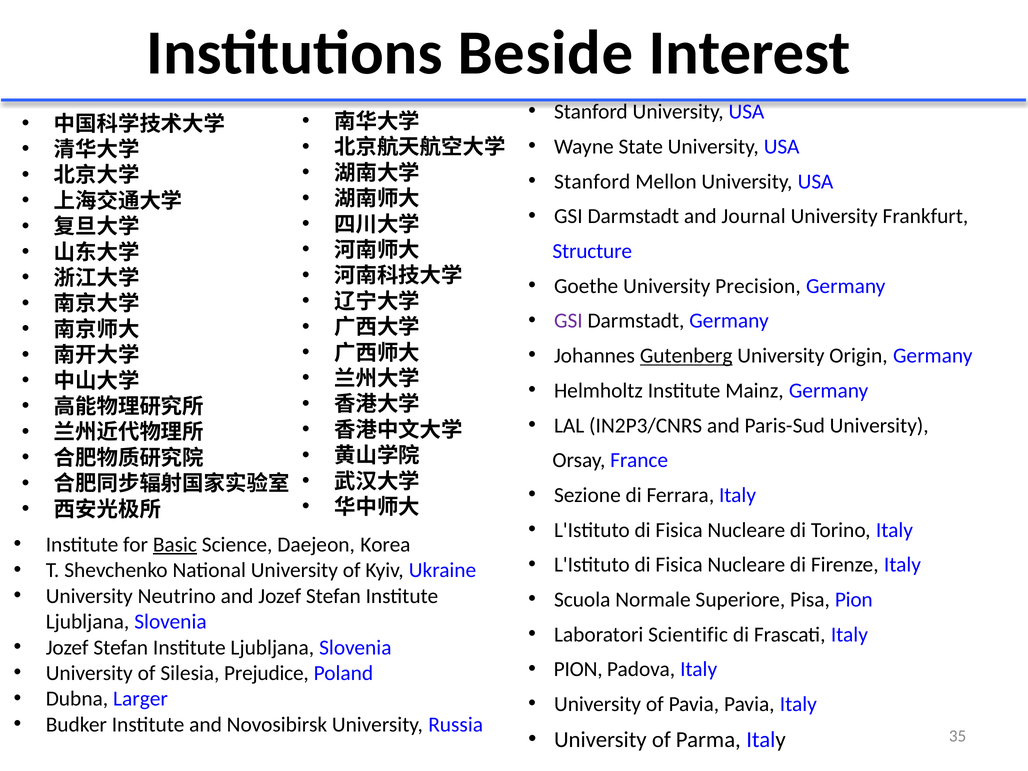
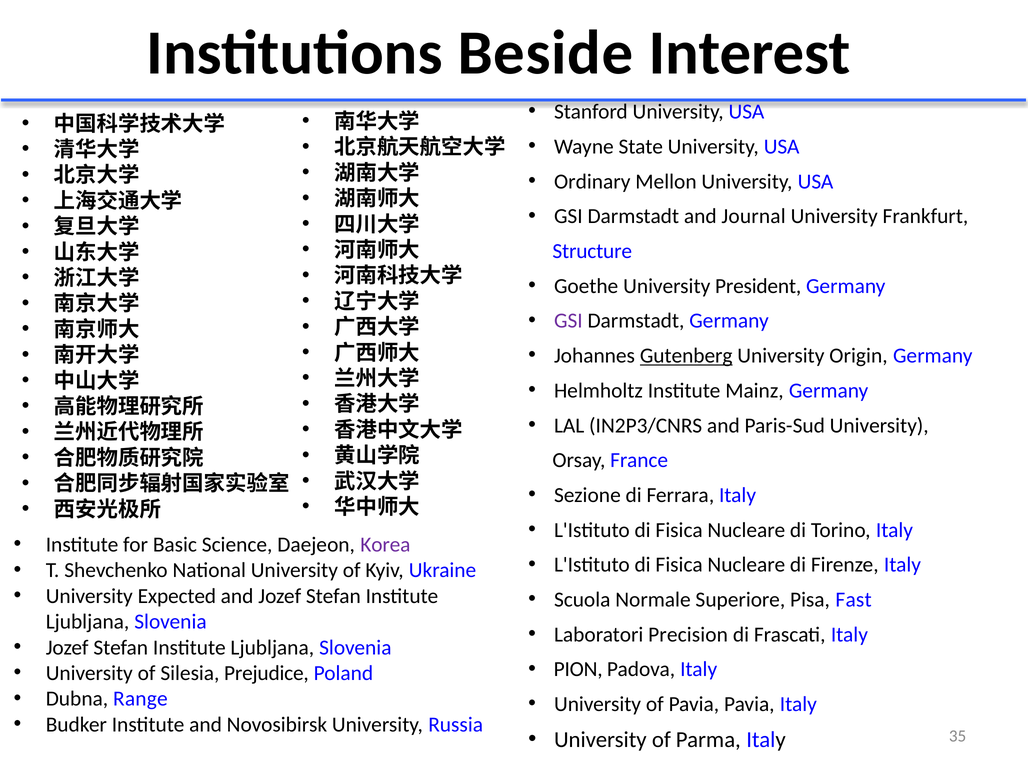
Stanford at (592, 182): Stanford -> Ordinary
Precision: Precision -> President
Basic underline: present -> none
Korea colour: black -> purple
Neutrino: Neutrino -> Expected
Pisa Pion: Pion -> Fast
Scientific: Scientific -> Precision
Larger: Larger -> Range
